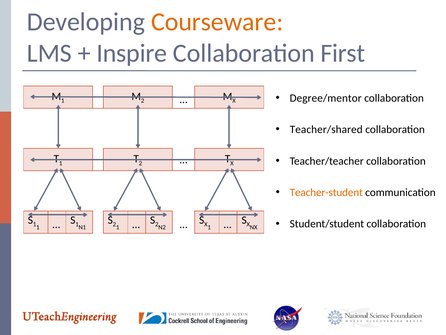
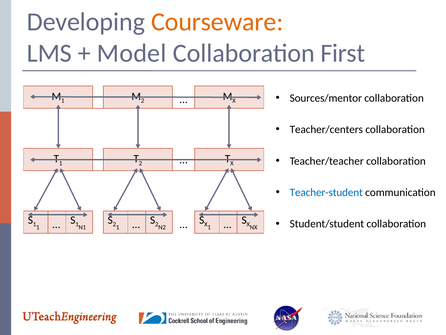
Inspire: Inspire -> Model
Degree/mentor: Degree/mentor -> Sources/mentor
Teacher/shared: Teacher/shared -> Teacher/centers
Teacher-student colour: orange -> blue
